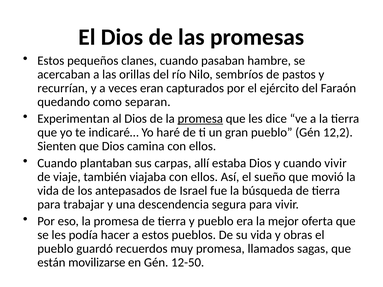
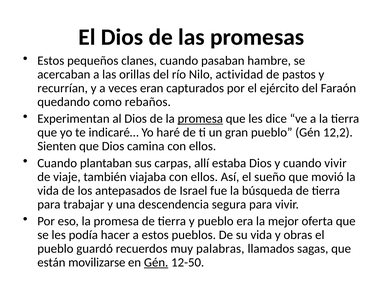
sembríos: sembríos -> actividad
separan: separan -> rebaños
muy promesa: promesa -> palabras
Gén at (156, 263) underline: none -> present
